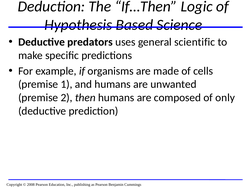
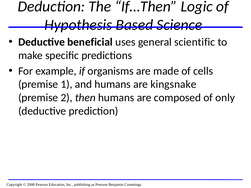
predators: predators -> beneficial
unwanted: unwanted -> kingsnake
